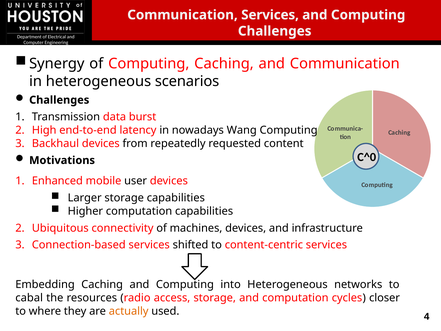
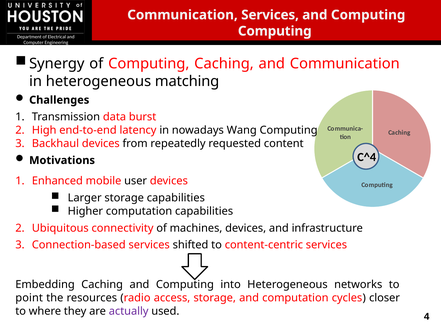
Challenges at (275, 31): Challenges -> Computing
scenarios: scenarios -> matching
C^0: C^0 -> C^4
cabal: cabal -> point
actually colour: orange -> purple
